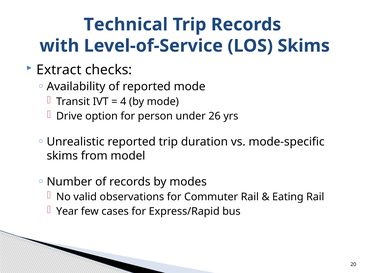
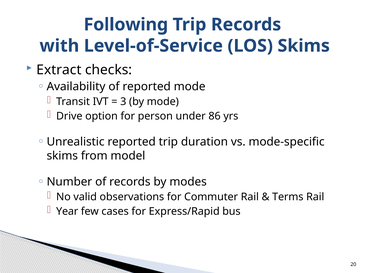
Technical: Technical -> Following
4: 4 -> 3
26: 26 -> 86
Eating: Eating -> Terms
